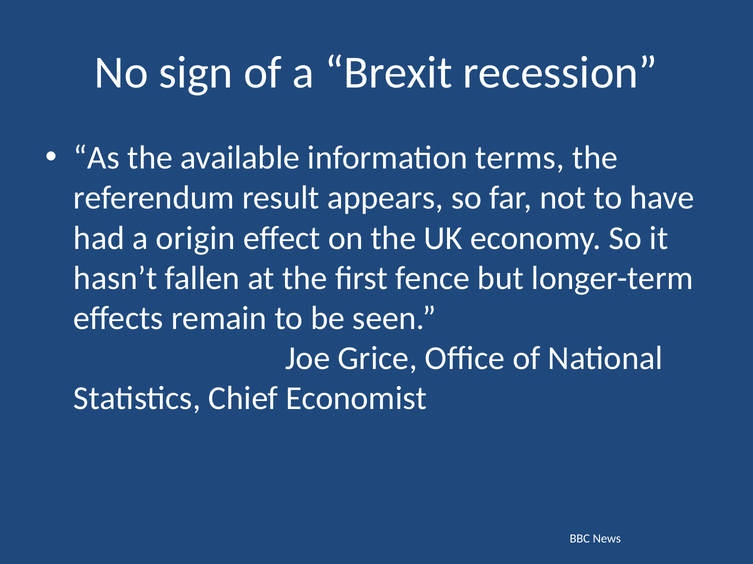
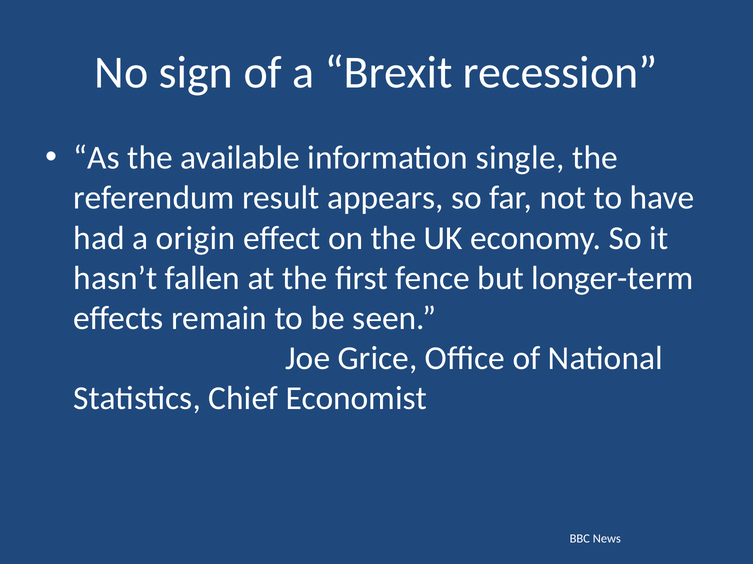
terms: terms -> single
